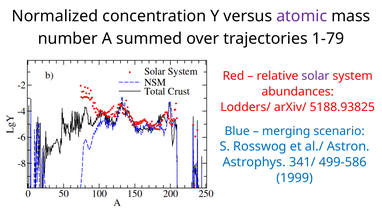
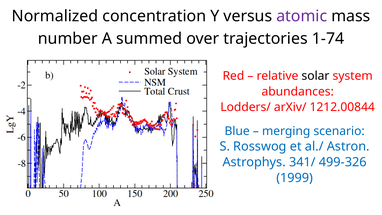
1-79: 1-79 -> 1-74
solar colour: purple -> black
5188.93825: 5188.93825 -> 1212.00844
499-586: 499-586 -> 499-326
